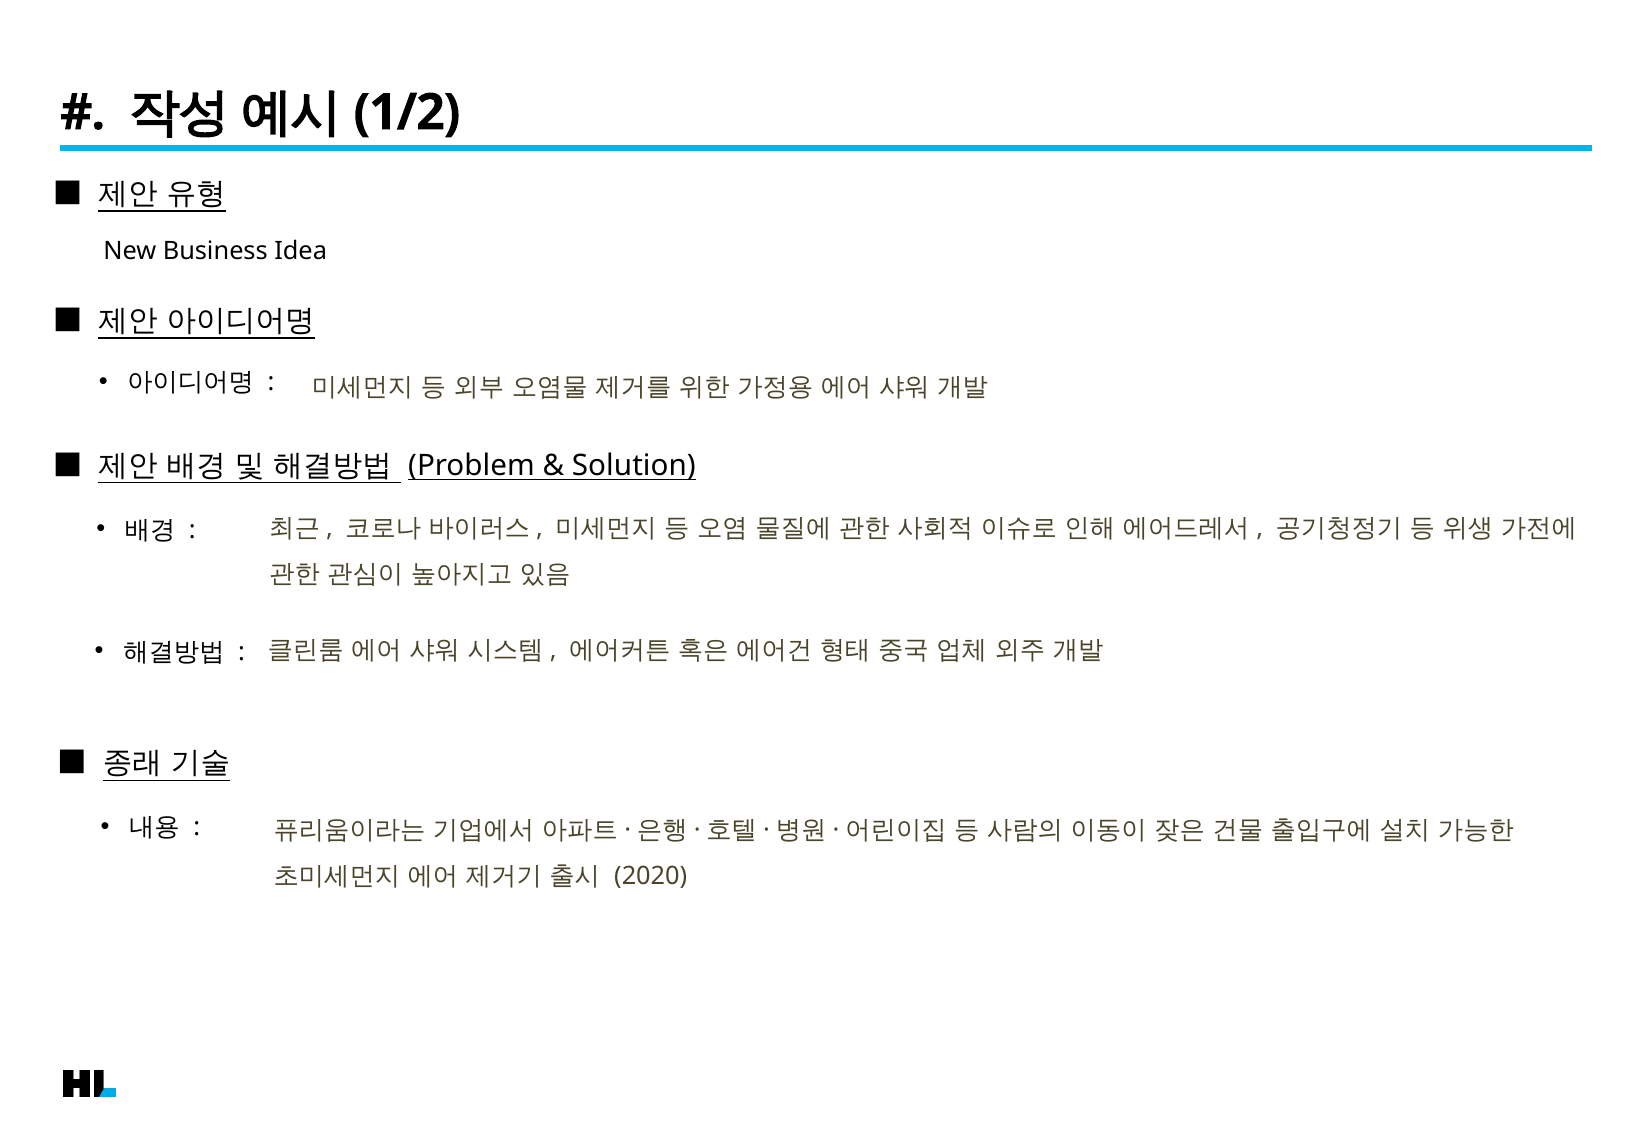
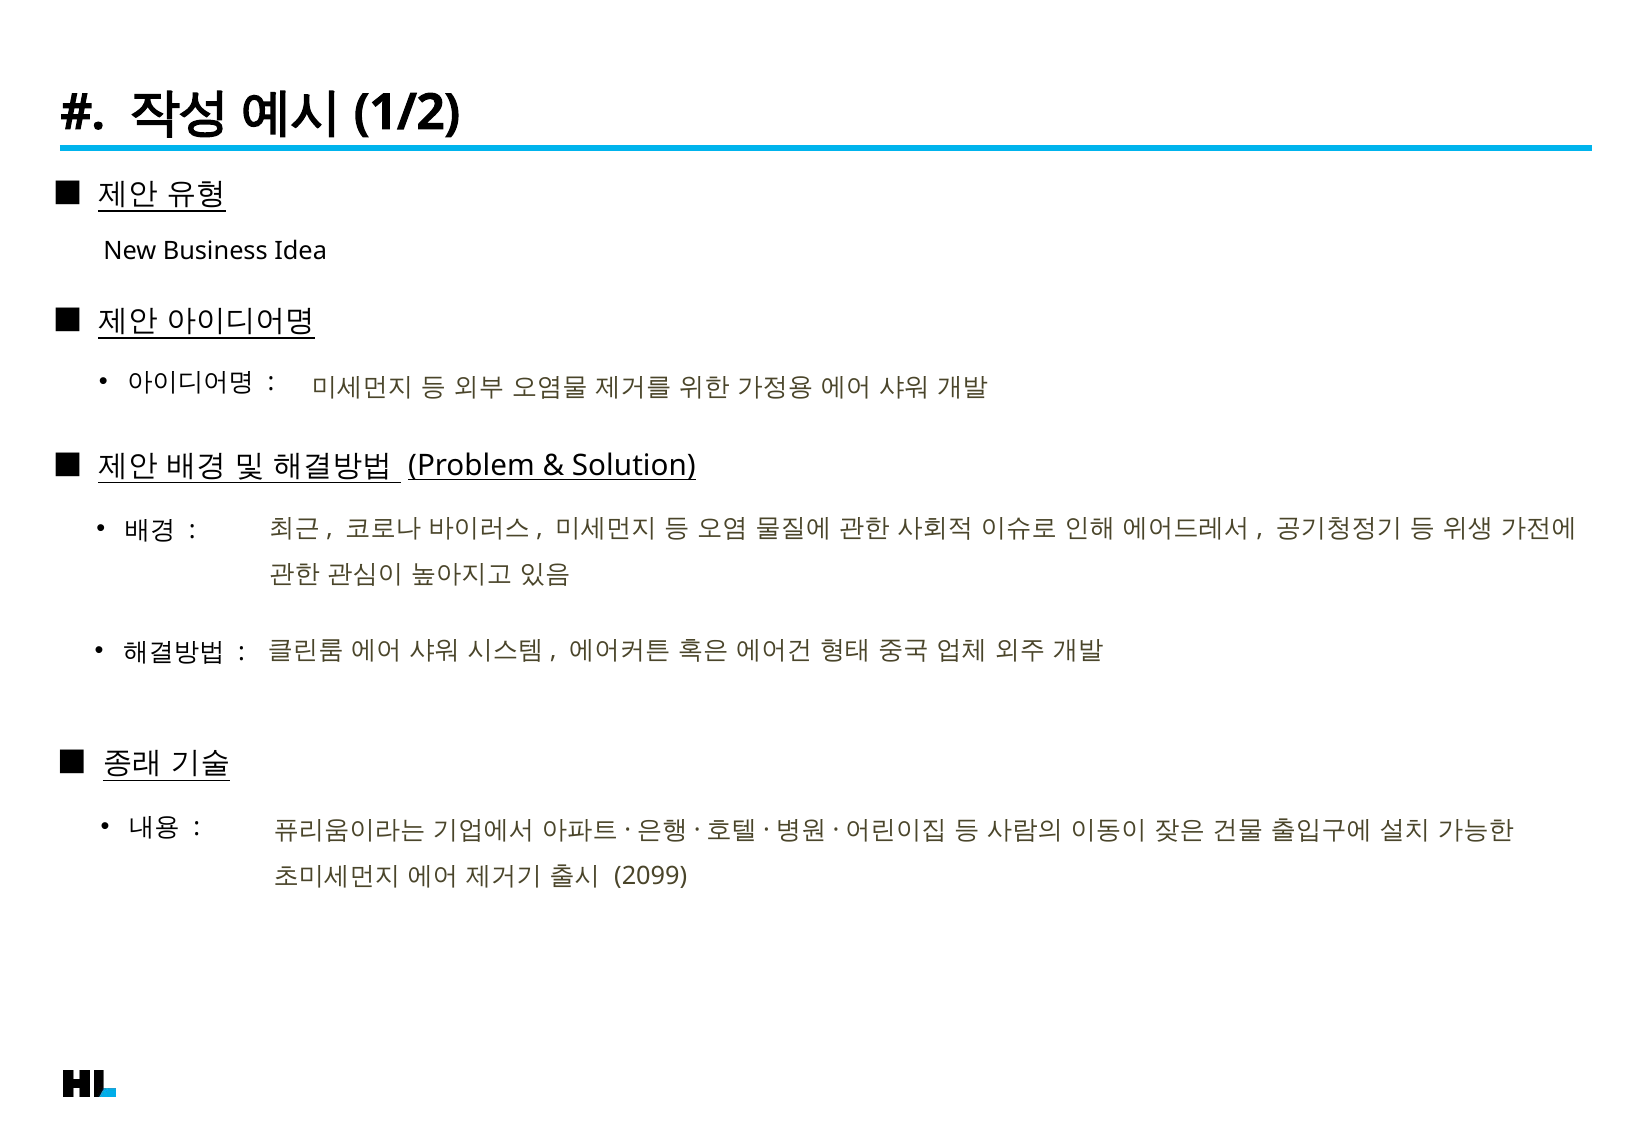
2020: 2020 -> 2099
